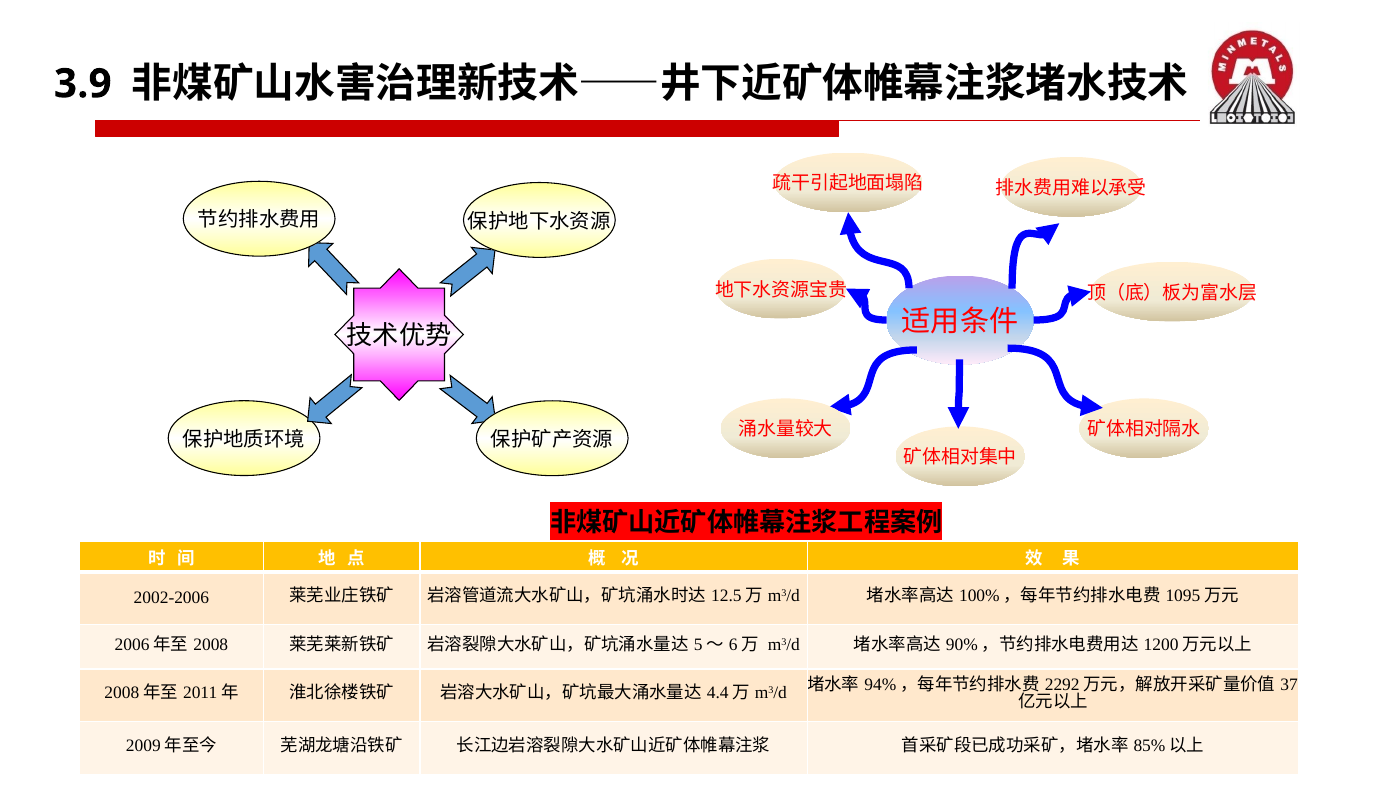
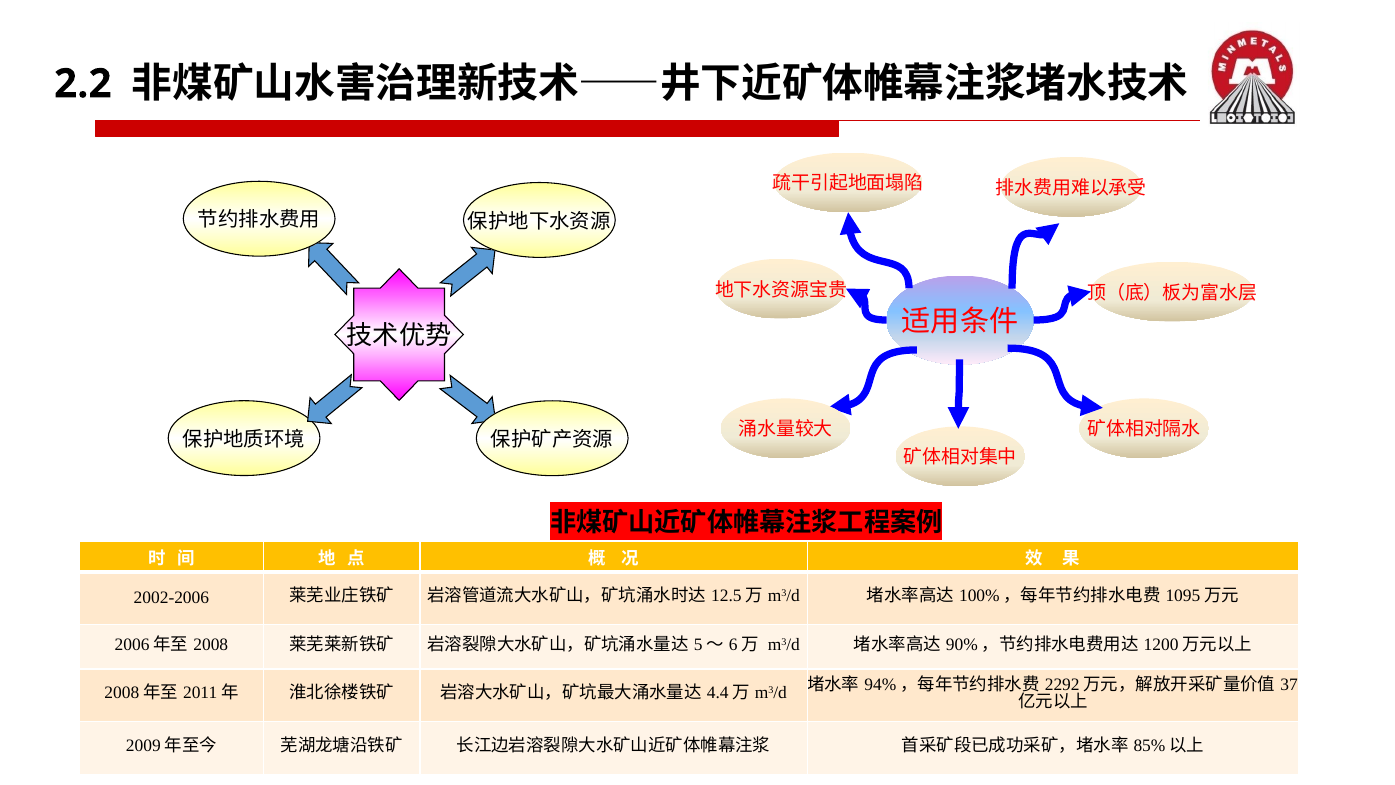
3.9: 3.9 -> 2.2
